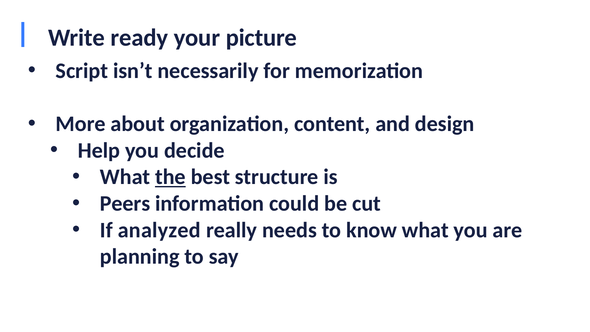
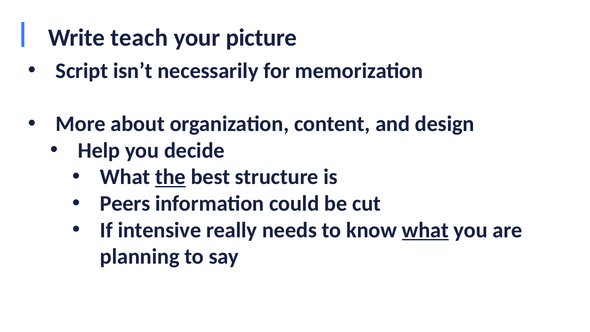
ready: ready -> teach
analyzed: analyzed -> intensive
what at (425, 230) underline: none -> present
